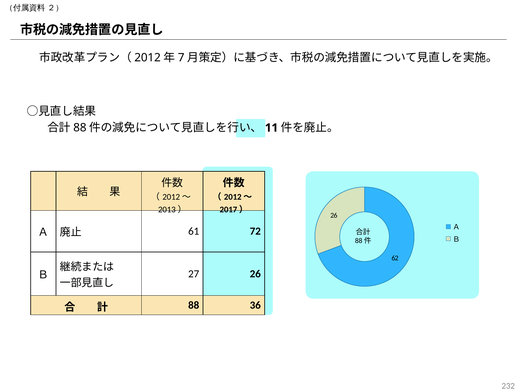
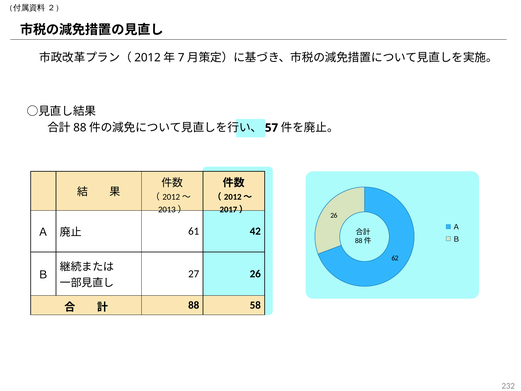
11: 11 -> 57
72: 72 -> 42
36: 36 -> 58
